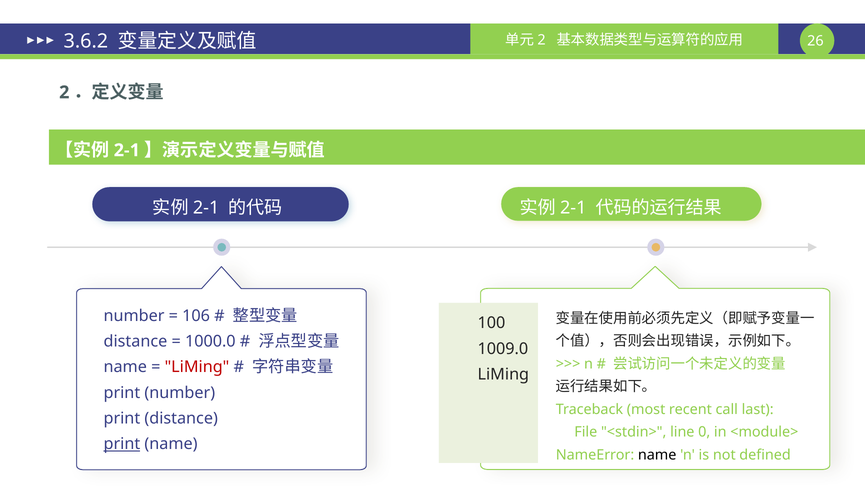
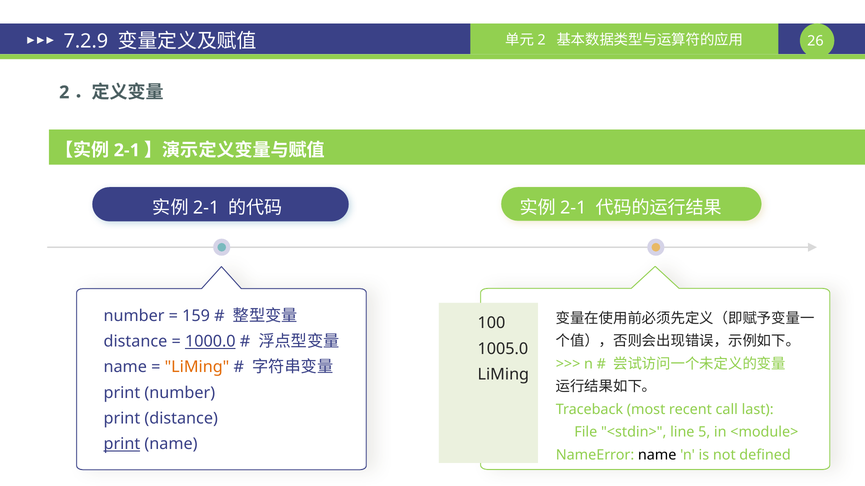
3.6.2: 3.6.2 -> 7.2.9
106: 106 -> 159
1000.0 underline: none -> present
1009.0: 1009.0 -> 1005.0
LiMing at (197, 367) colour: red -> orange
0: 0 -> 5
